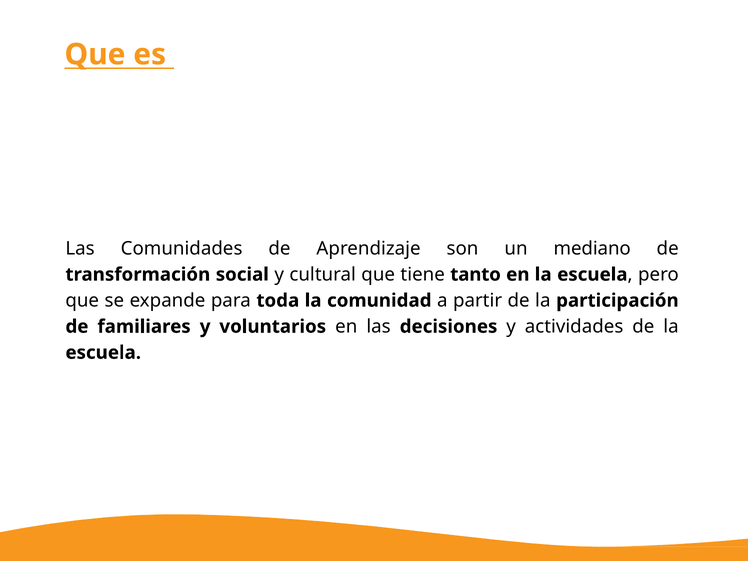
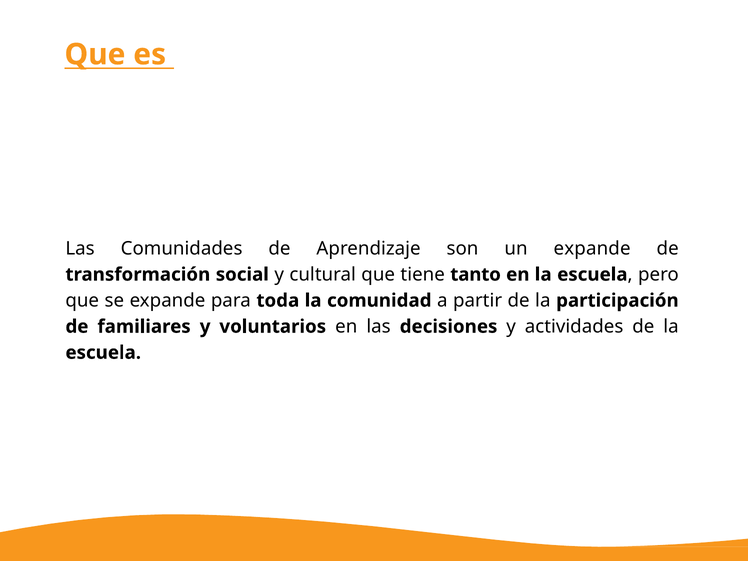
un mediano: mediano -> expande
